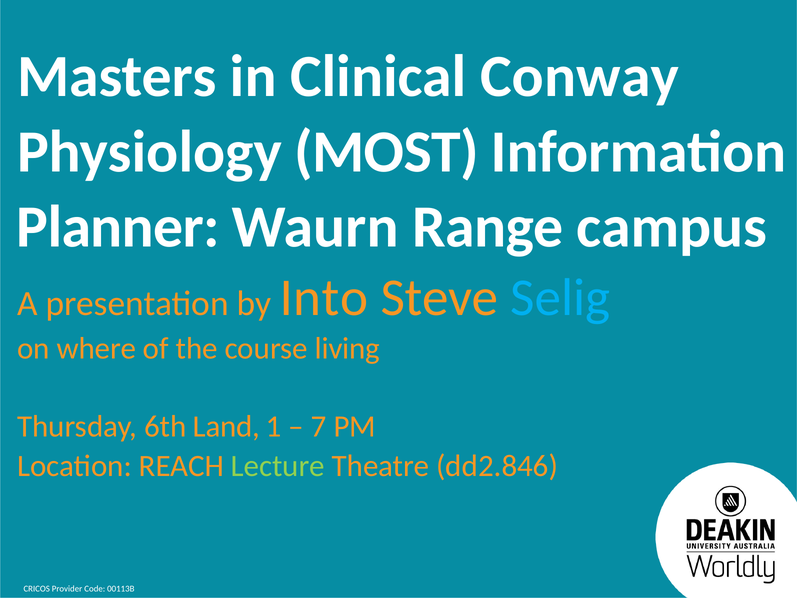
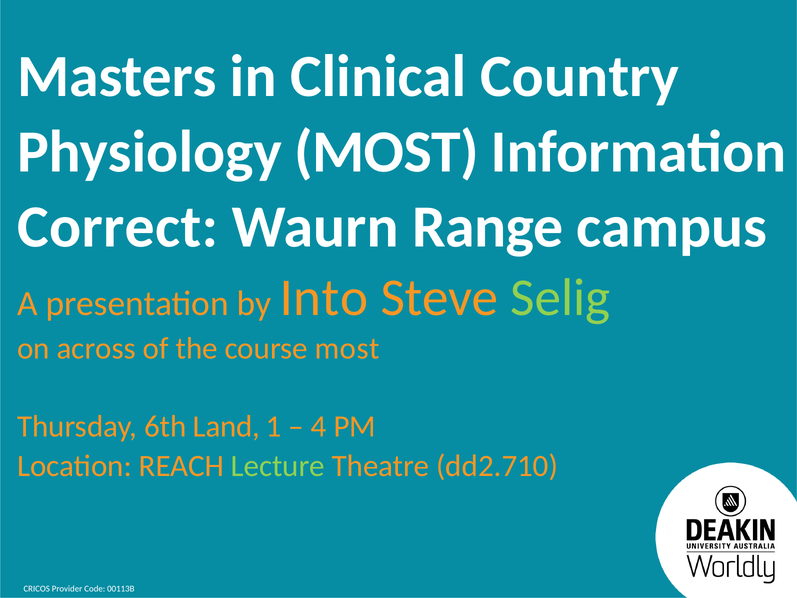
Conway: Conway -> Country
Planner: Planner -> Correct
Selig colour: light blue -> light green
where: where -> across
course living: living -> most
7: 7 -> 4
dd2.846: dd2.846 -> dd2.710
